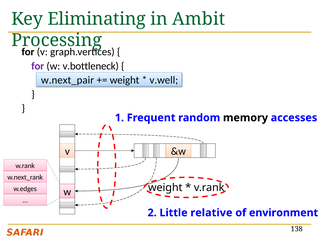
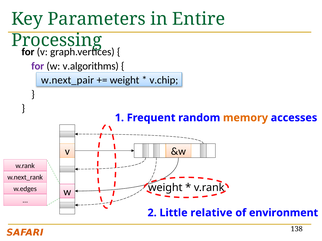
Eliminating: Eliminating -> Parameters
Ambit: Ambit -> Entire
v.bottleneck: v.bottleneck -> v.algorithms
v.well: v.well -> v.chip
memory colour: black -> orange
